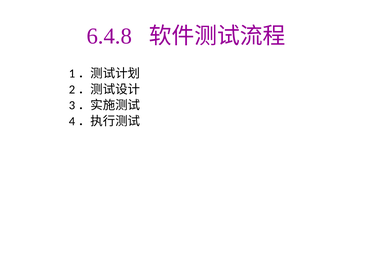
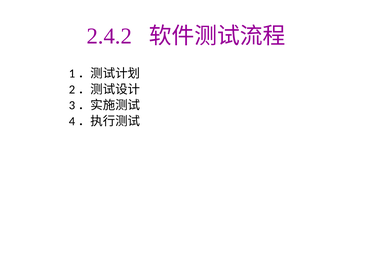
6.4.8: 6.4.8 -> 2.4.2
